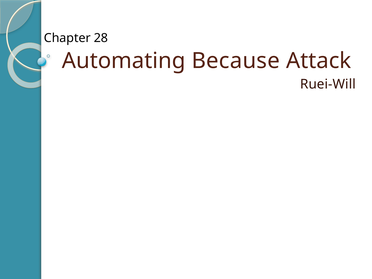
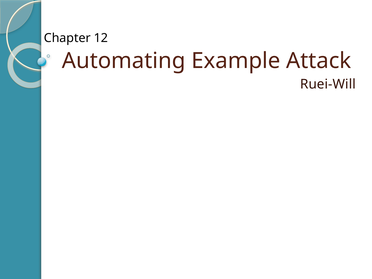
28: 28 -> 12
Because: Because -> Example
